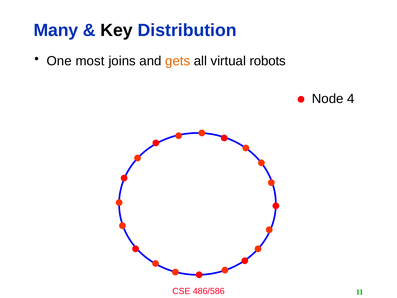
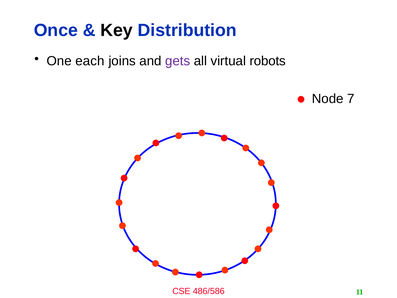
Many: Many -> Once
most: most -> each
gets colour: orange -> purple
4: 4 -> 7
